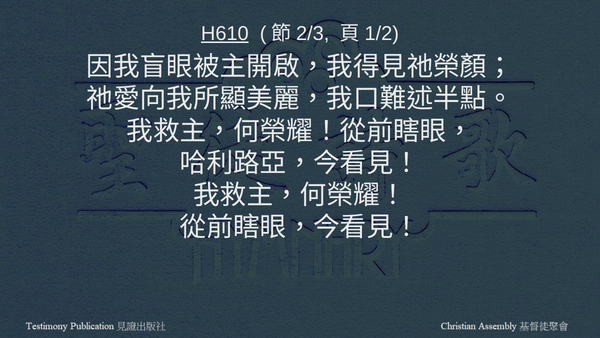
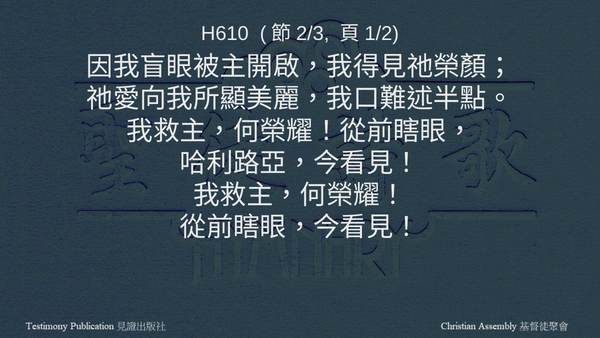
H610 underline: present -> none
